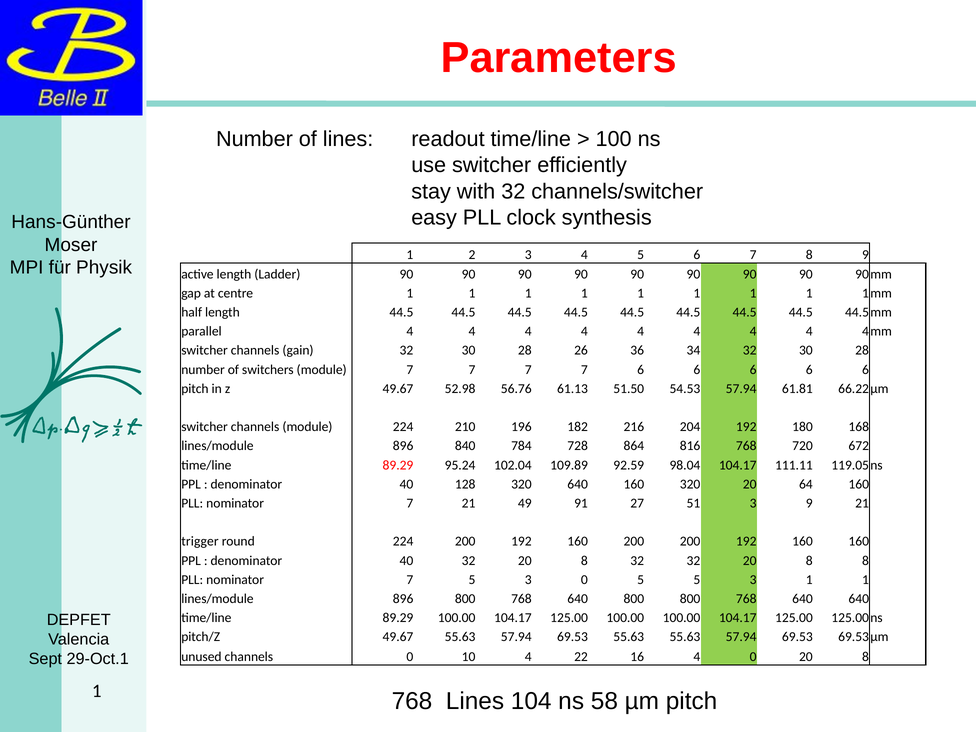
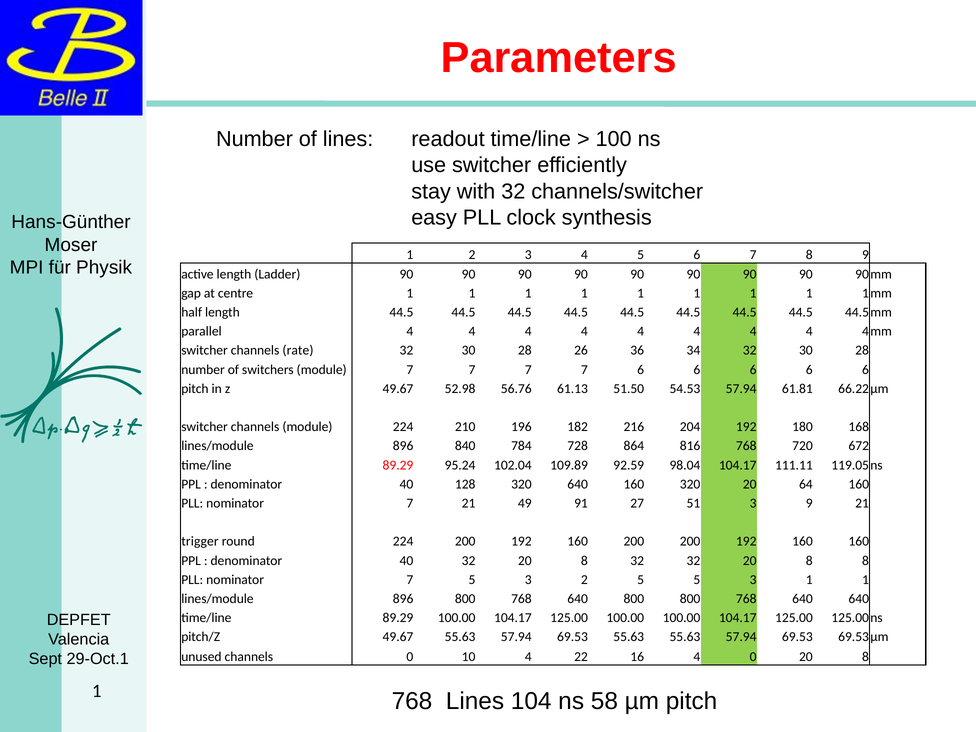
gain: gain -> rate
3 0: 0 -> 2
